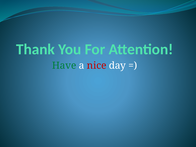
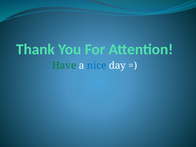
nice colour: red -> blue
